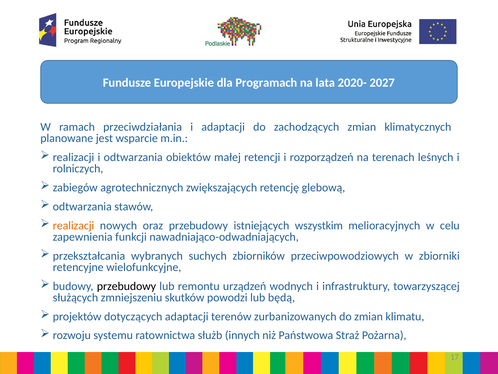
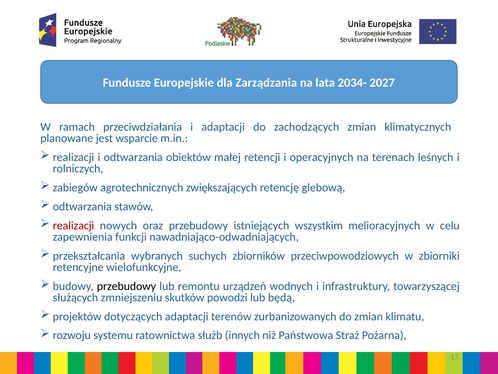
Programach: Programach -> Zarządzania
2020-: 2020- -> 2034-
rozporządzeń: rozporządzeń -> operacyjnych
realizacji at (74, 225) colour: orange -> red
